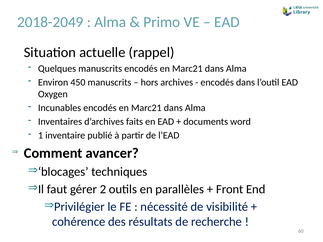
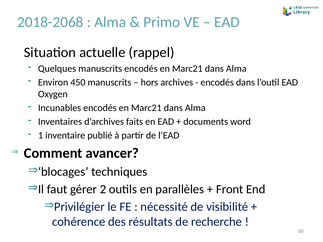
2018-2049: 2018-2049 -> 2018-2068
